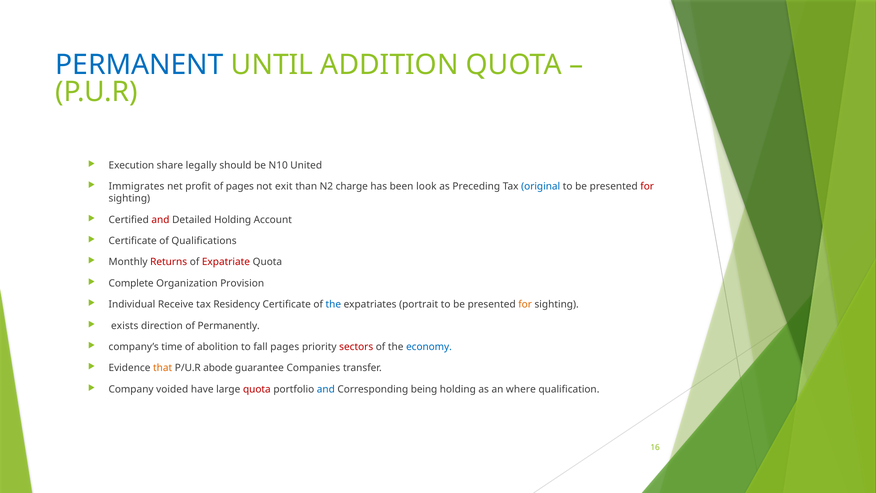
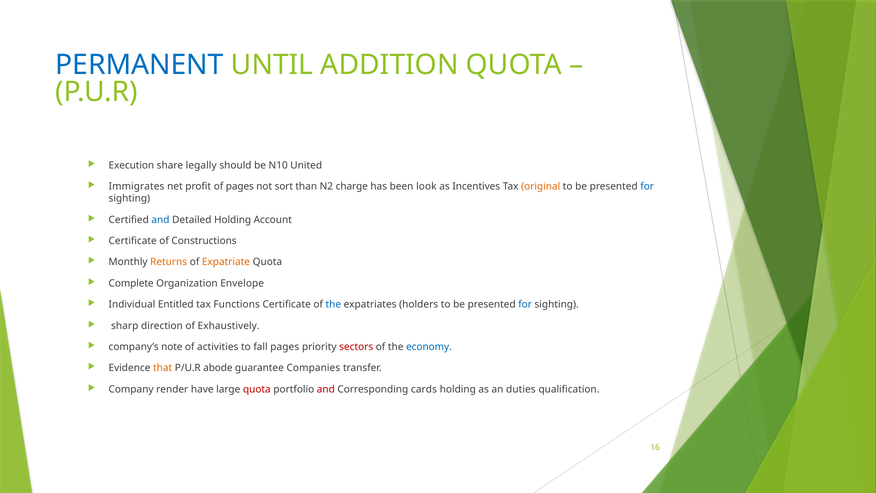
exit: exit -> sort
Preceding: Preceding -> Incentives
original colour: blue -> orange
for at (647, 186) colour: red -> blue
and at (160, 220) colour: red -> blue
Qualifications: Qualifications -> Constructions
Returns colour: red -> orange
Expatriate colour: red -> orange
Provision: Provision -> Envelope
Receive: Receive -> Entitled
Residency: Residency -> Functions
portrait: portrait -> holders
for at (525, 304) colour: orange -> blue
exists: exists -> sharp
Permanently: Permanently -> Exhaustively
time: time -> note
abolition: abolition -> activities
voided: voided -> render
and at (326, 389) colour: blue -> red
being: being -> cards
where: where -> duties
